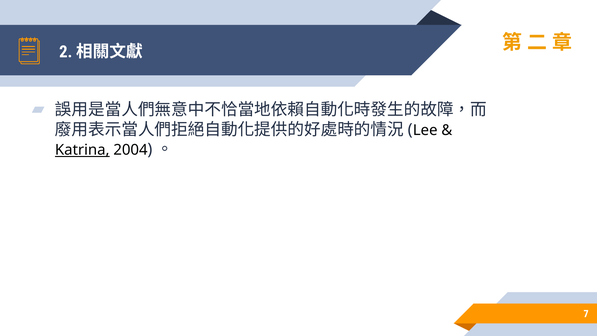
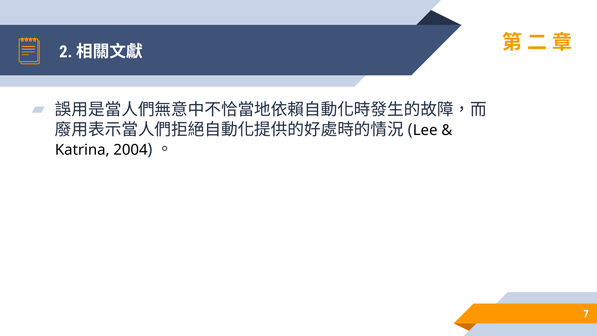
Katrina underline: present -> none
